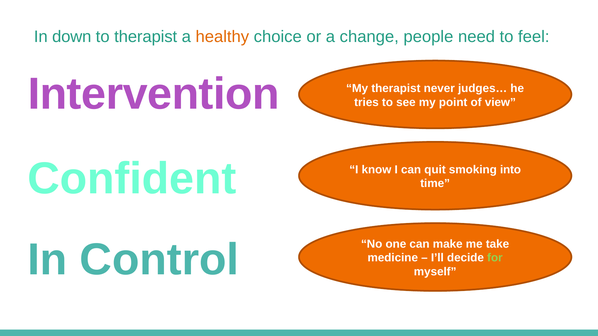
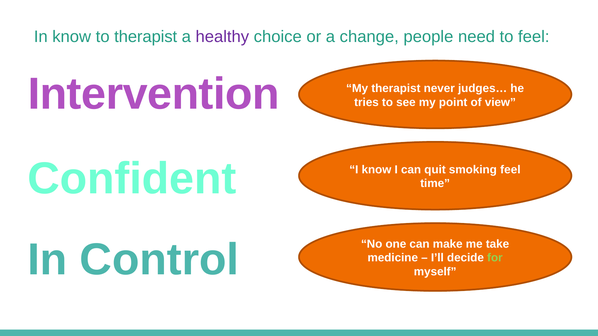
In down: down -> know
healthy colour: orange -> purple
smoking into: into -> feel
